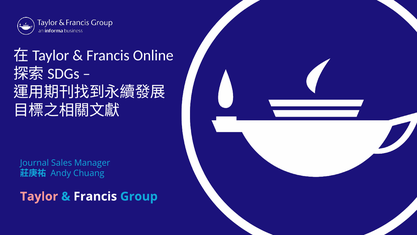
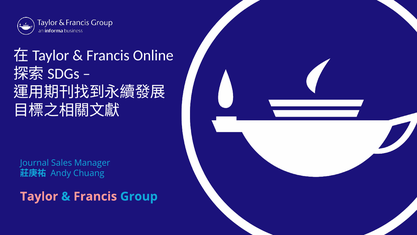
Francis at (95, 196) colour: white -> pink
